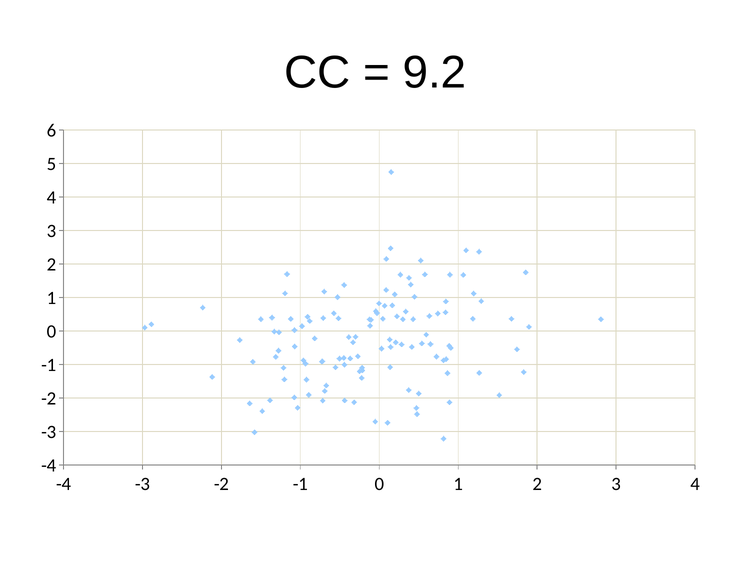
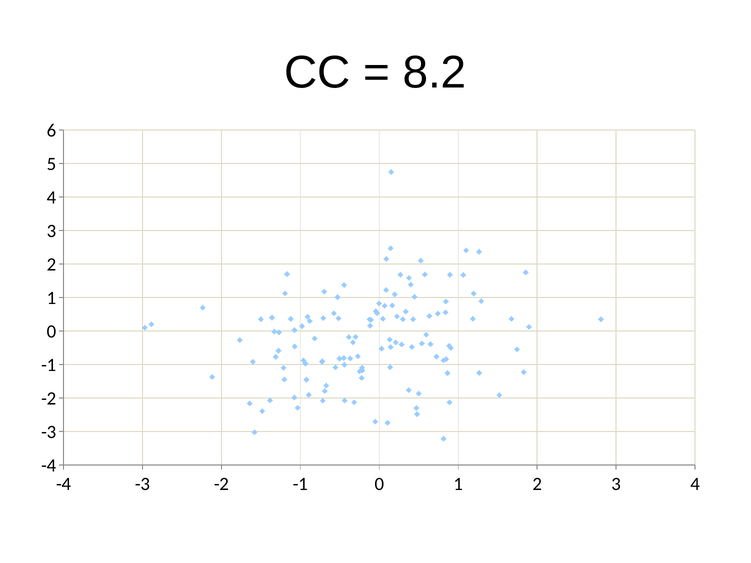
9.2: 9.2 -> 8.2
